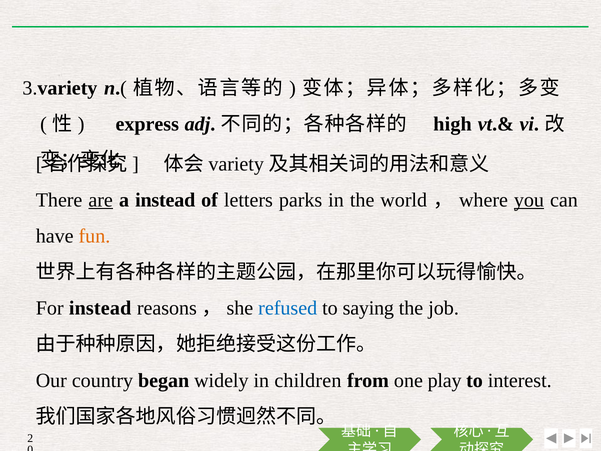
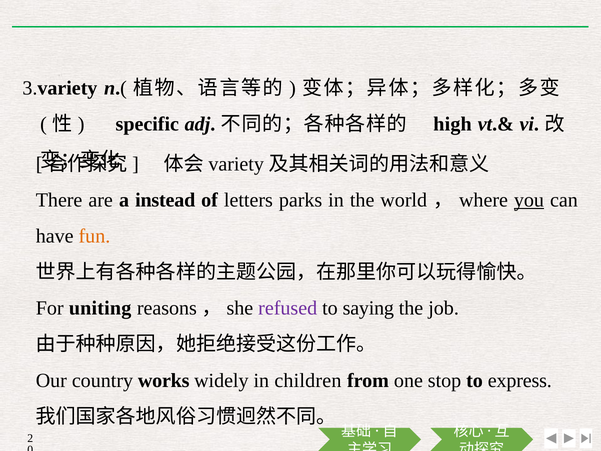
express: express -> specific
are underline: present -> none
For instead: instead -> uniting
refused colour: blue -> purple
began: began -> works
play: play -> stop
interest: interest -> express
